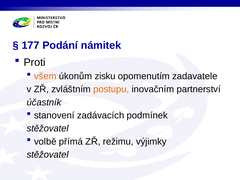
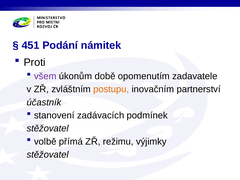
177: 177 -> 451
všem colour: orange -> purple
zisku: zisku -> době
